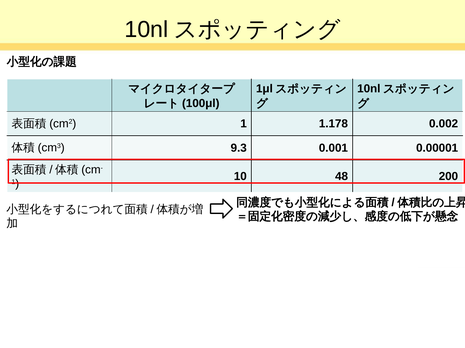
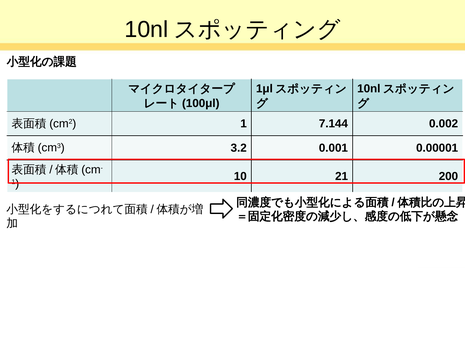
1.178: 1.178 -> 7.144
9.3: 9.3 -> 3.2
48: 48 -> 21
